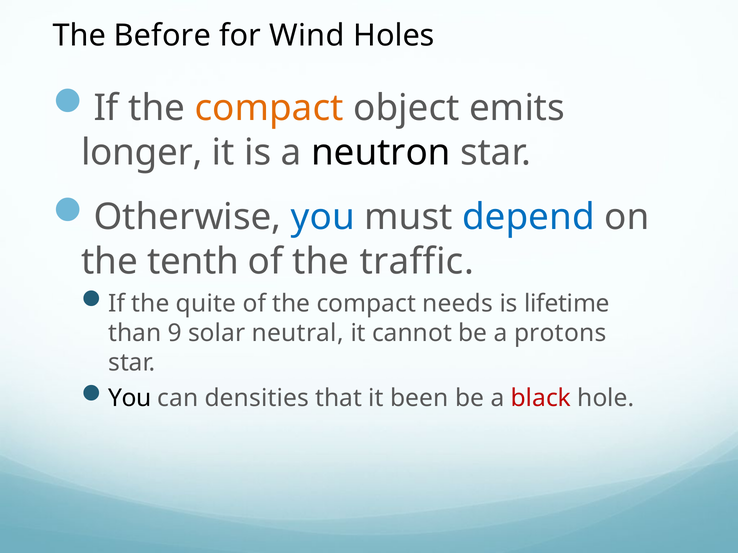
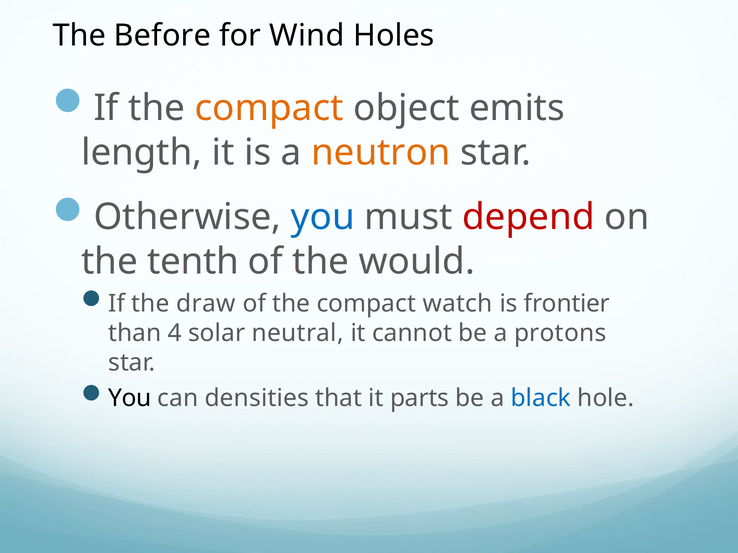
longer: longer -> length
neutron colour: black -> orange
depend colour: blue -> red
traffic: traffic -> would
quite: quite -> draw
needs: needs -> watch
lifetime: lifetime -> frontier
9: 9 -> 4
been: been -> parts
black colour: red -> blue
